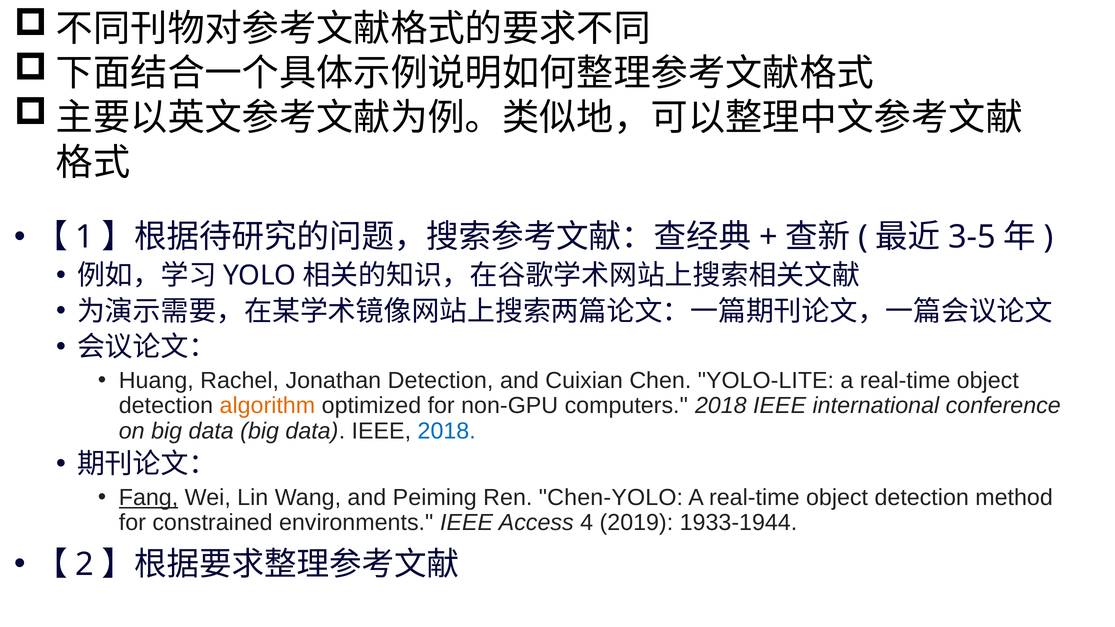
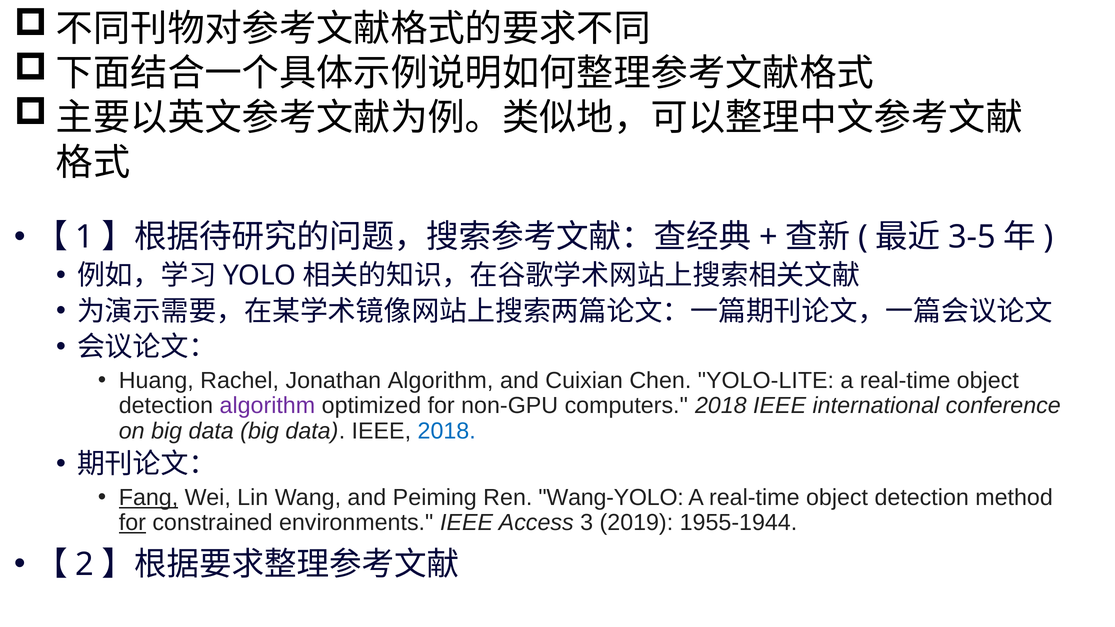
Jonathan Detection: Detection -> Algorithm
algorithm at (267, 406) colour: orange -> purple
Chen-YOLO: Chen-YOLO -> Wang-YOLO
for at (132, 523) underline: none -> present
4: 4 -> 3
1933-1944: 1933-1944 -> 1955-1944
